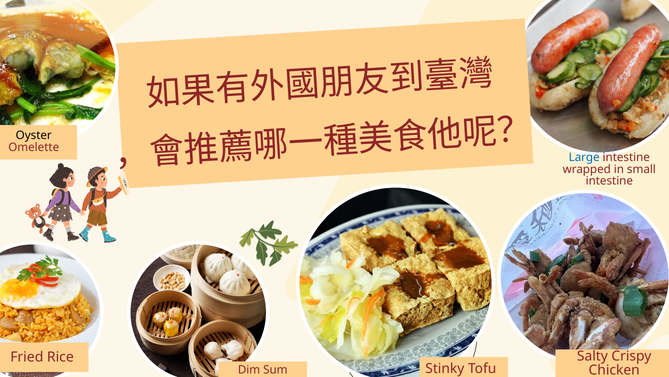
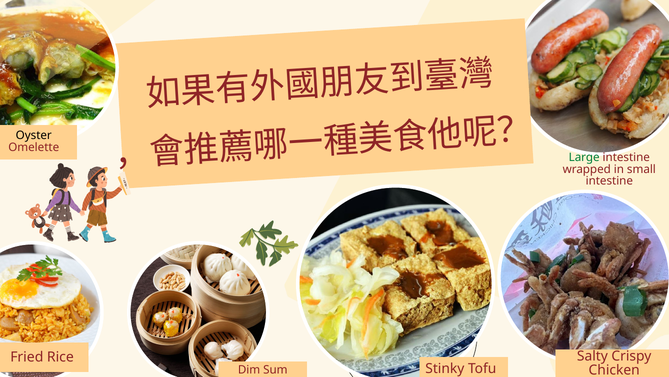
Large colour: blue -> green
